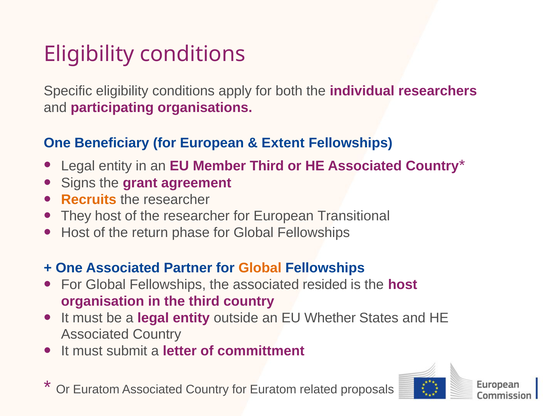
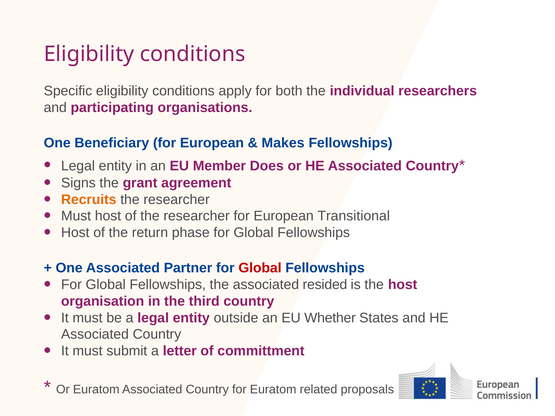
Extent: Extent -> Makes
Member Third: Third -> Does
They at (76, 216): They -> Must
Global at (260, 268) colour: orange -> red
